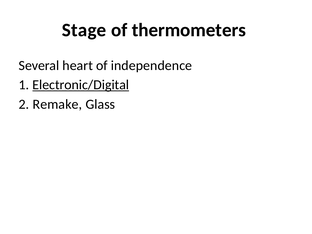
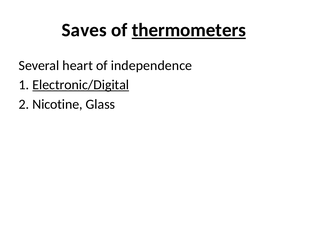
Stage: Stage -> Saves
thermometers underline: none -> present
Remake: Remake -> Nicotine
